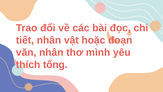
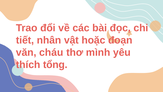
văn nhân: nhân -> cháu
